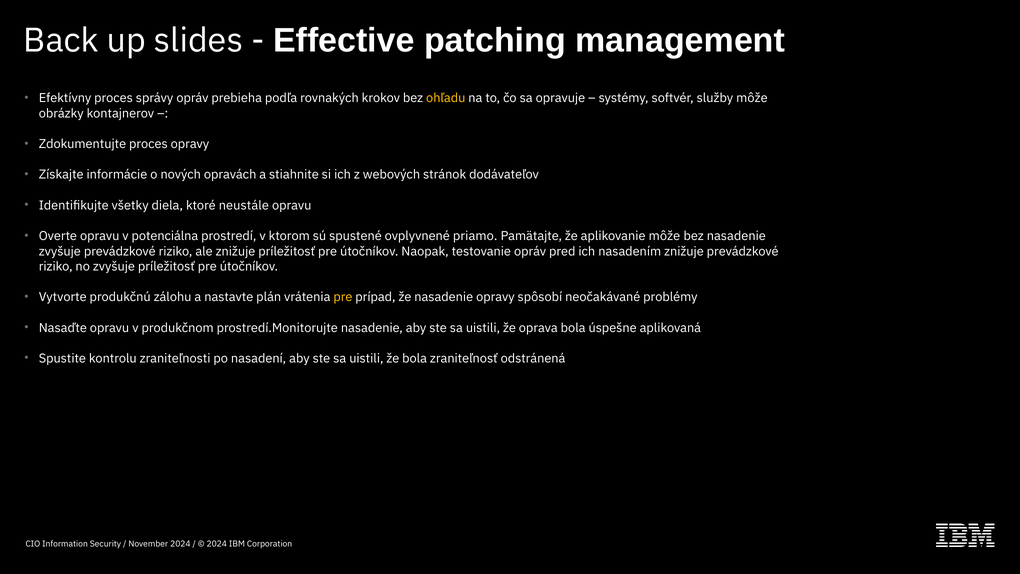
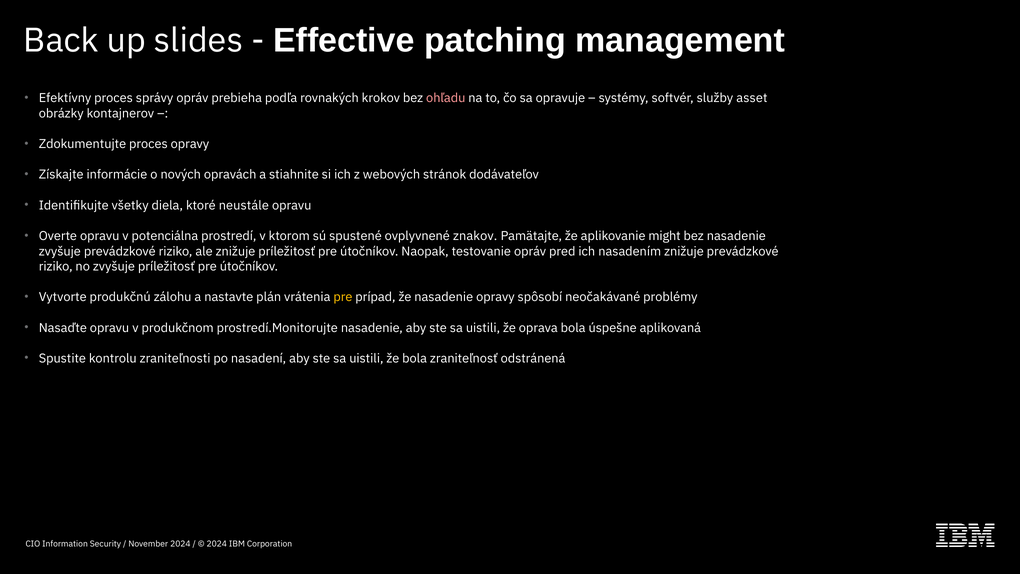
ohľadu colour: yellow -> pink
služby môže: môže -> asset
priamo: priamo -> znakov
aplikovanie môže: môže -> might
